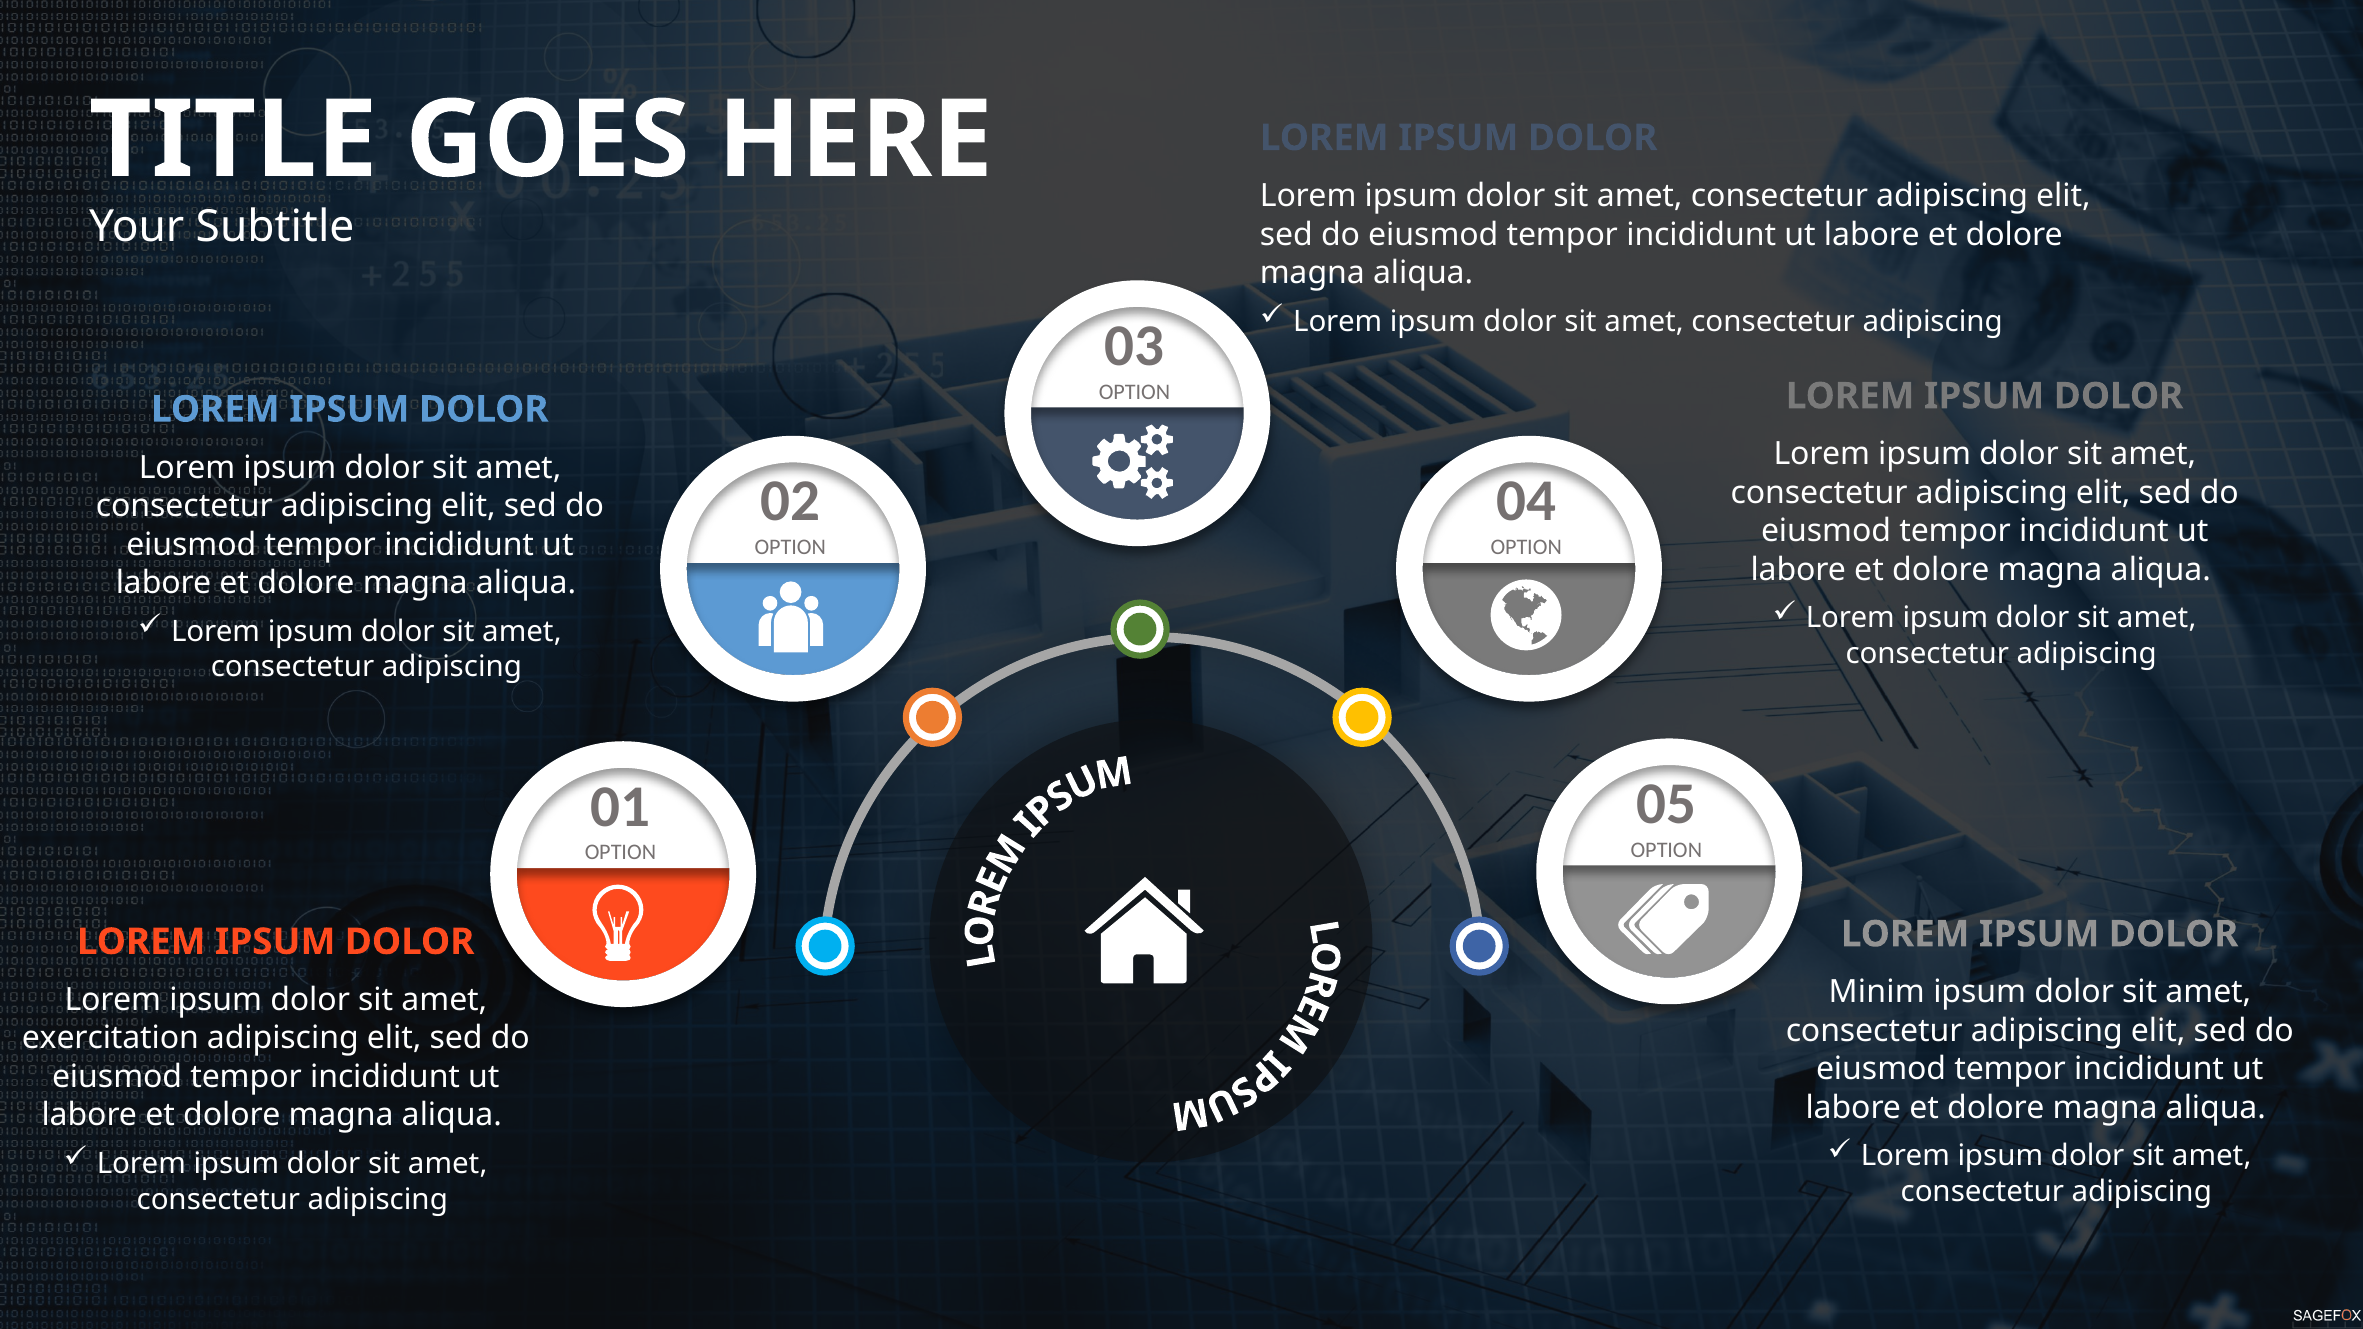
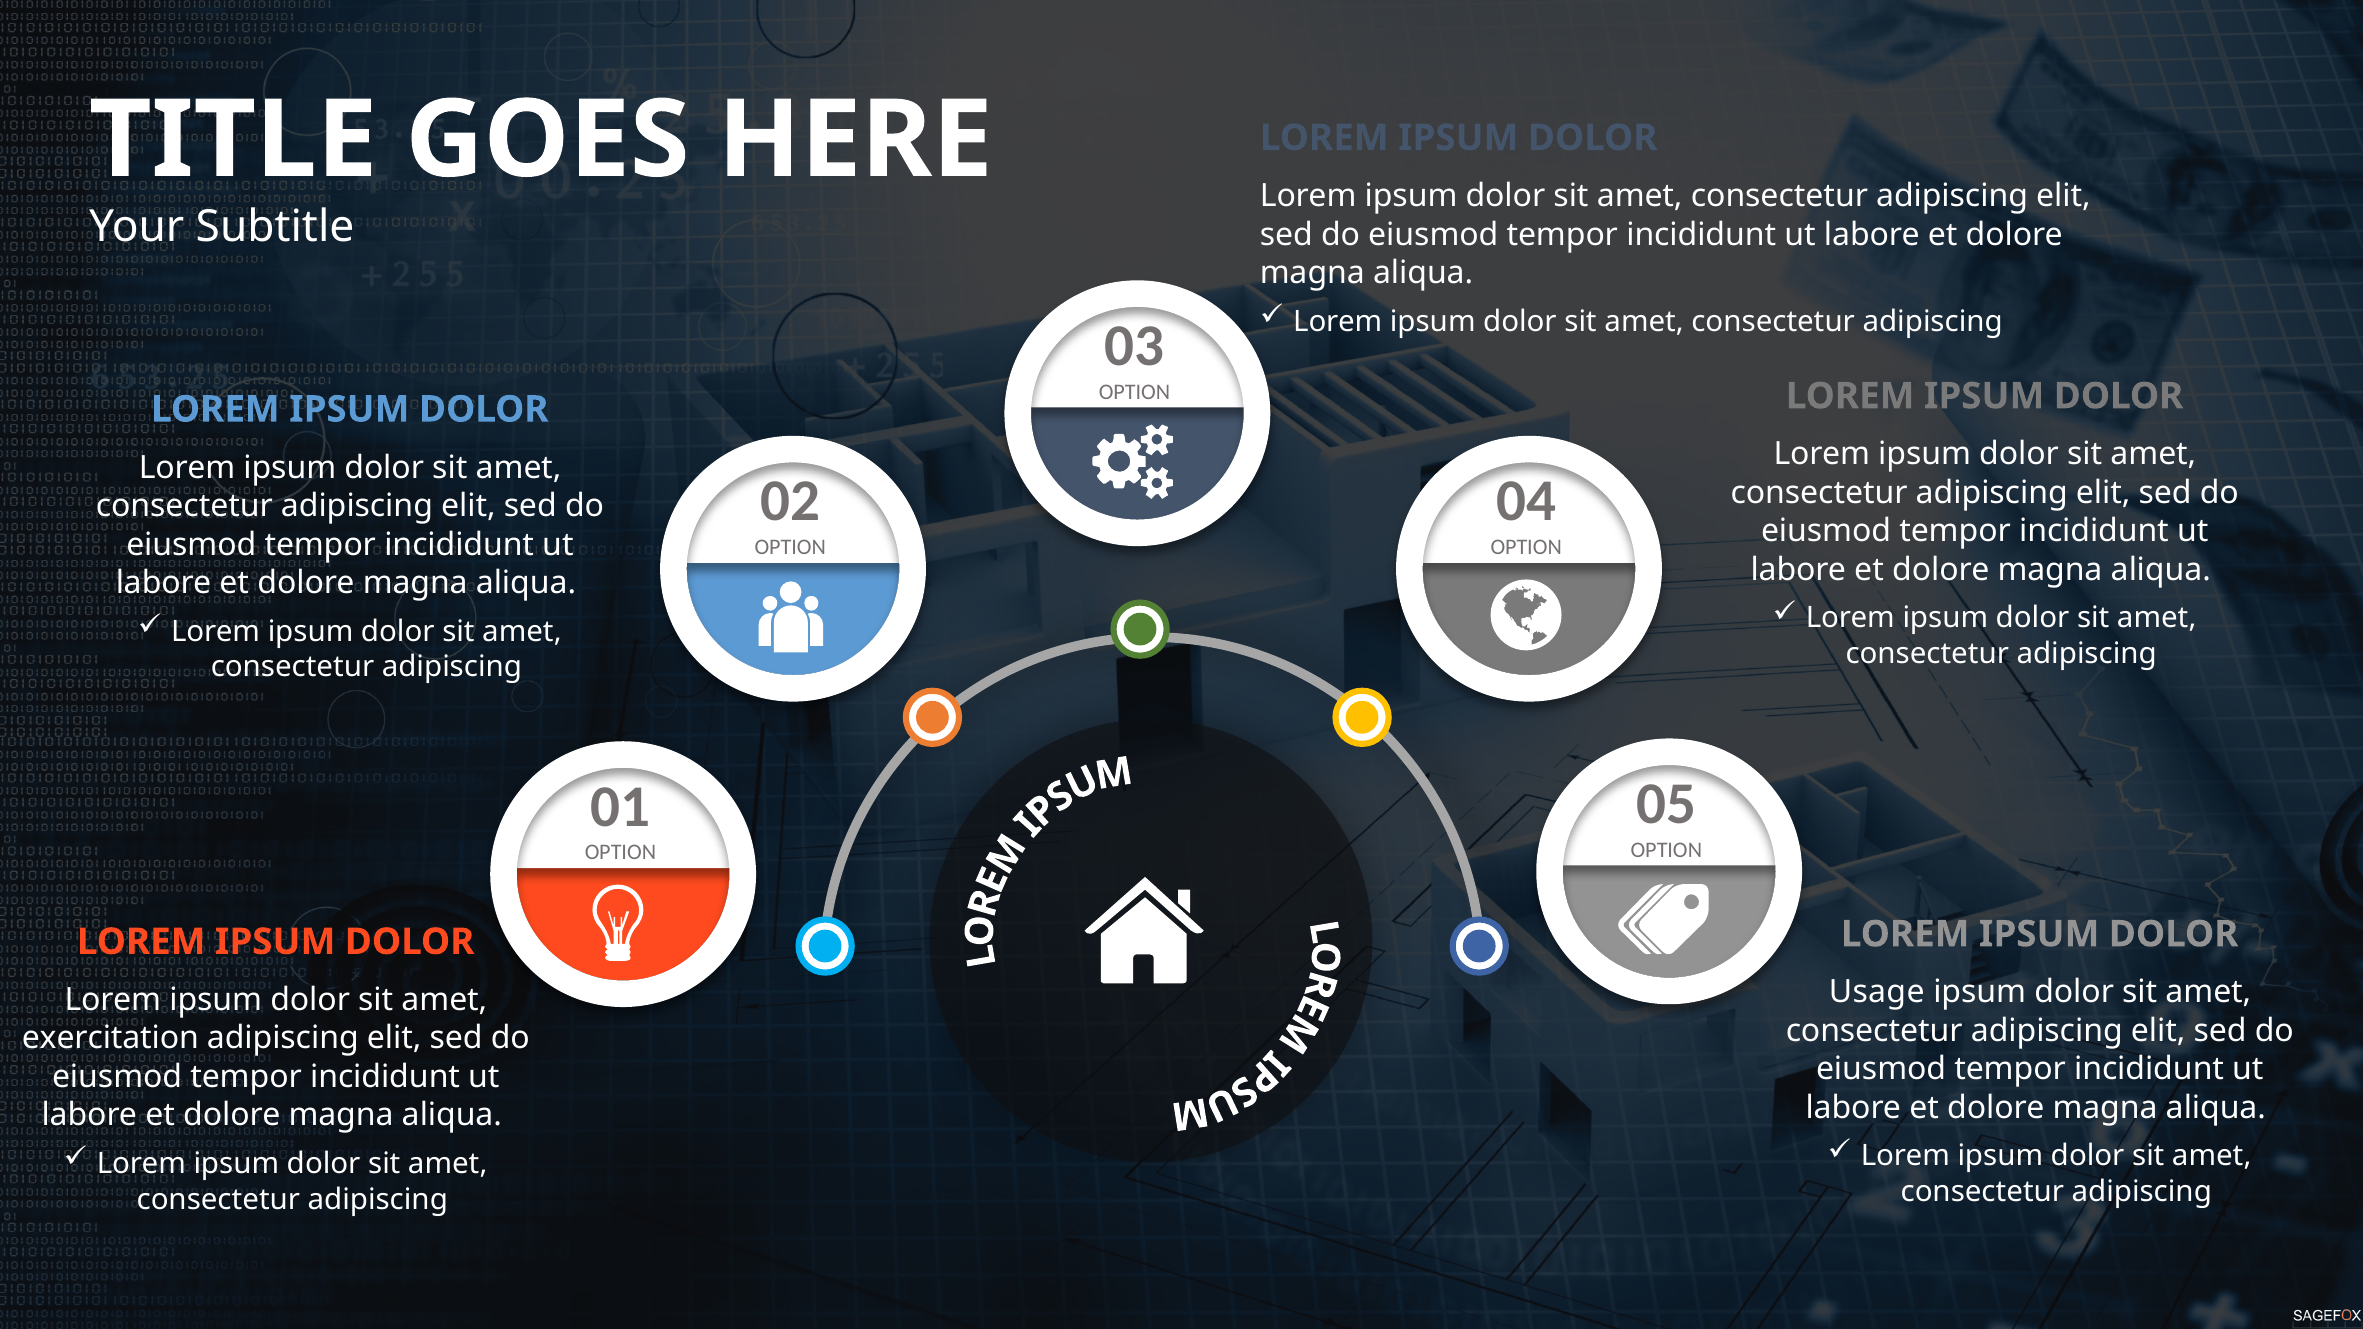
Minim: Minim -> Usage
